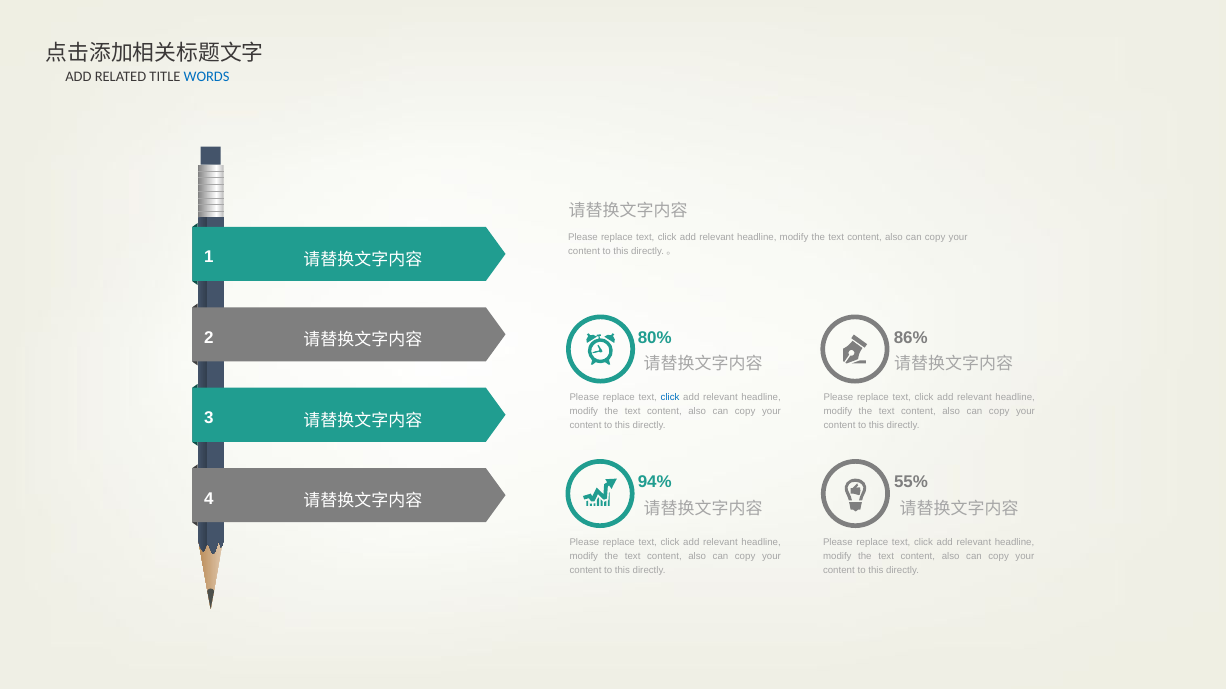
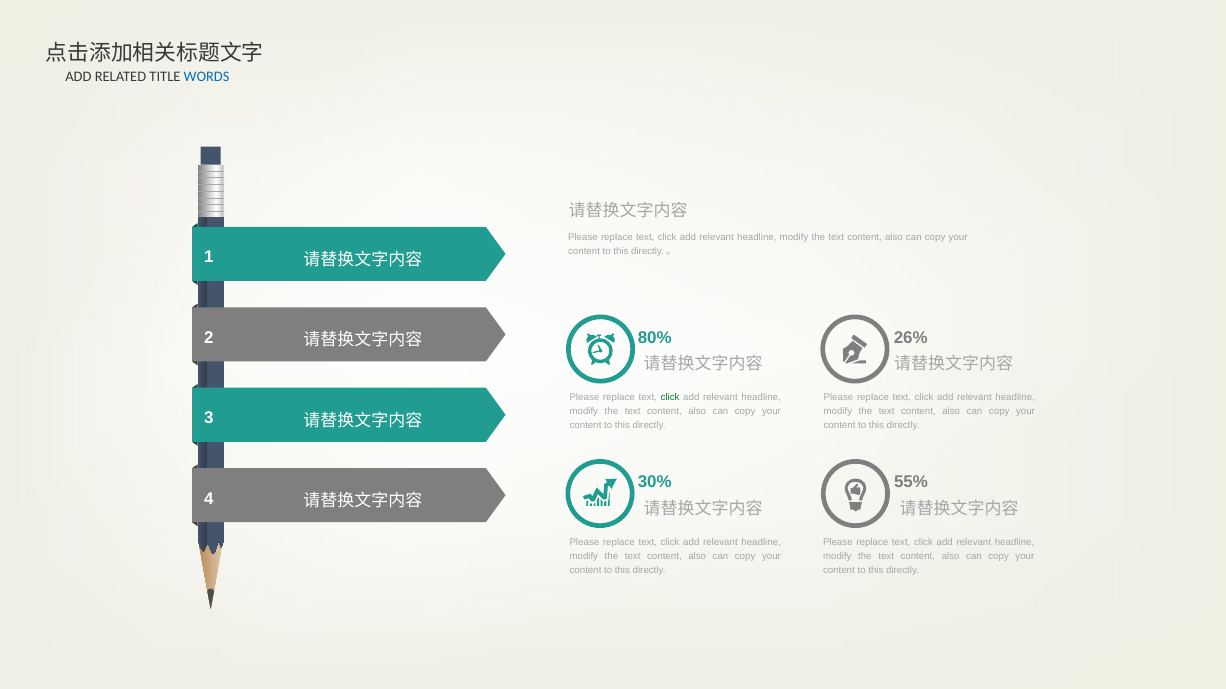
86%: 86% -> 26%
click at (670, 398) colour: blue -> green
94%: 94% -> 30%
